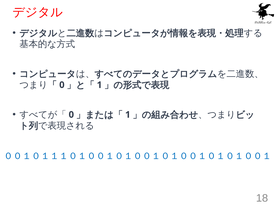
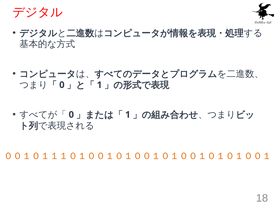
００１０１１１０１００１０１００１０１００１０１０１００１ colour: blue -> orange
